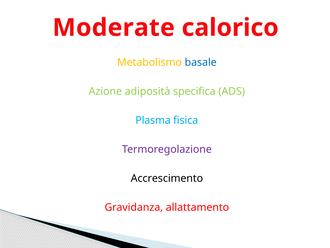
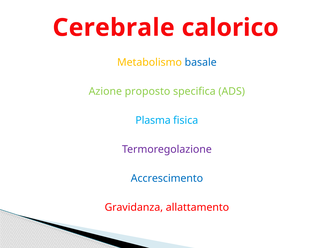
Moderate: Moderate -> Cerebrale
adiposità: adiposità -> proposto
Accrescimento colour: black -> blue
